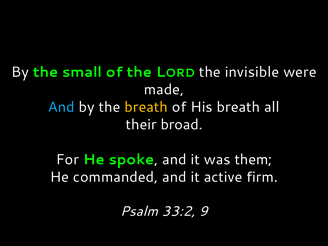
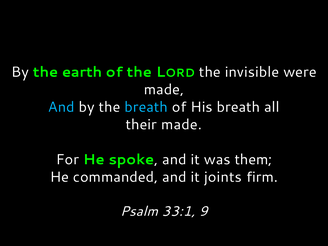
small: small -> earth
breath at (146, 107) colour: yellow -> light blue
their broad: broad -> made
active: active -> joints
33:2: 33:2 -> 33:1
